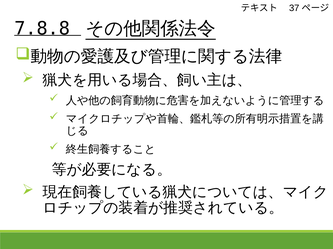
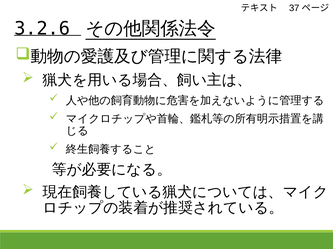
7.8.8: 7.8.8 -> 3.2.6
